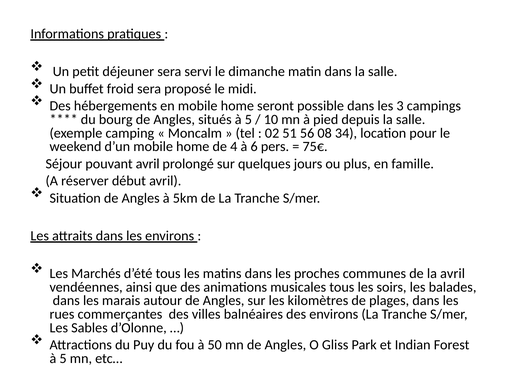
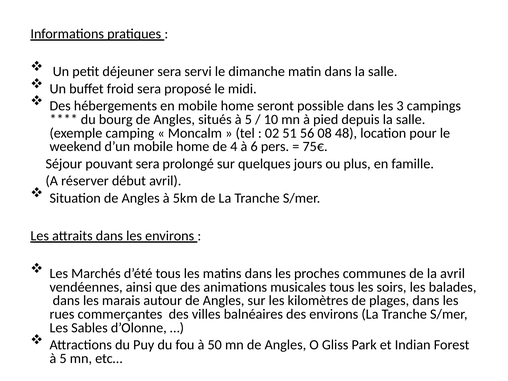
34: 34 -> 48
pouvant avril: avril -> sera
